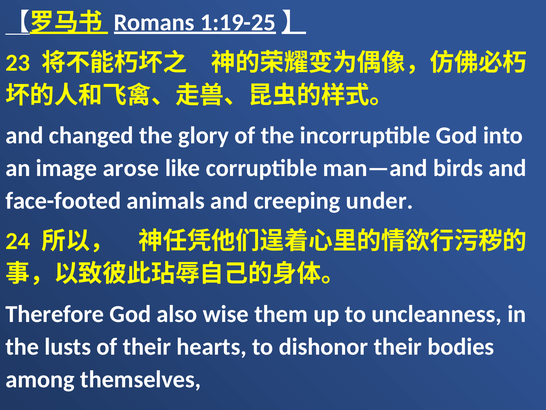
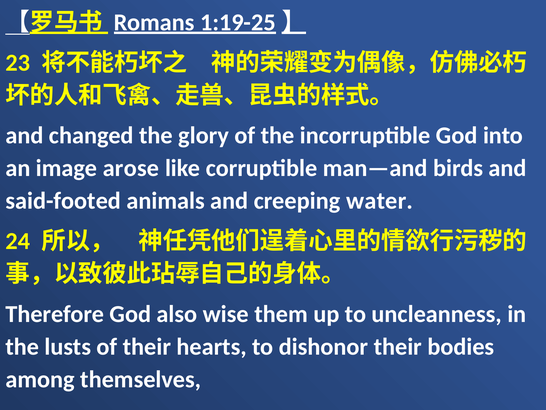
face-footed: face-footed -> said-footed
under: under -> water
